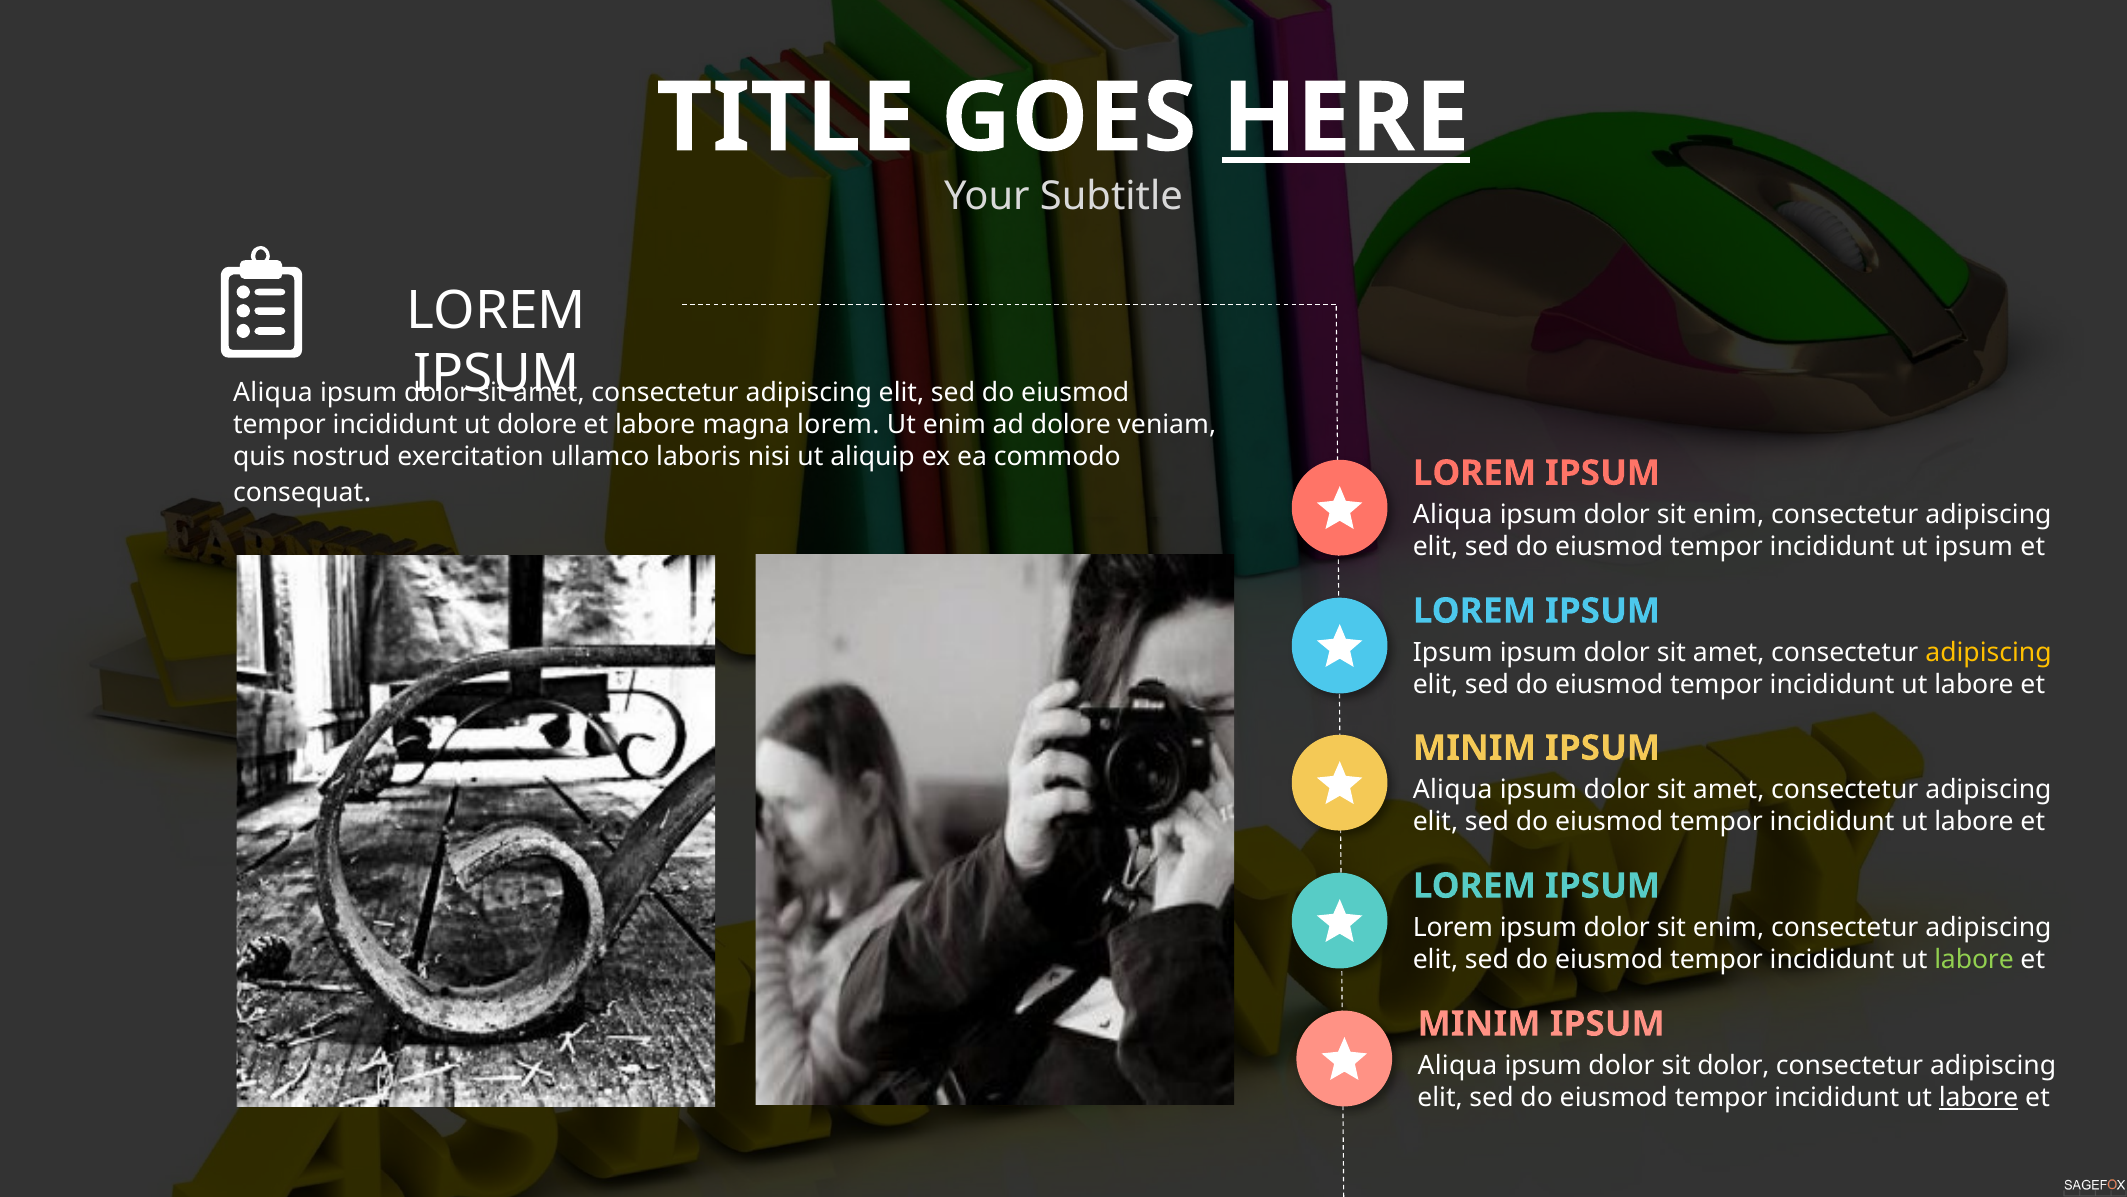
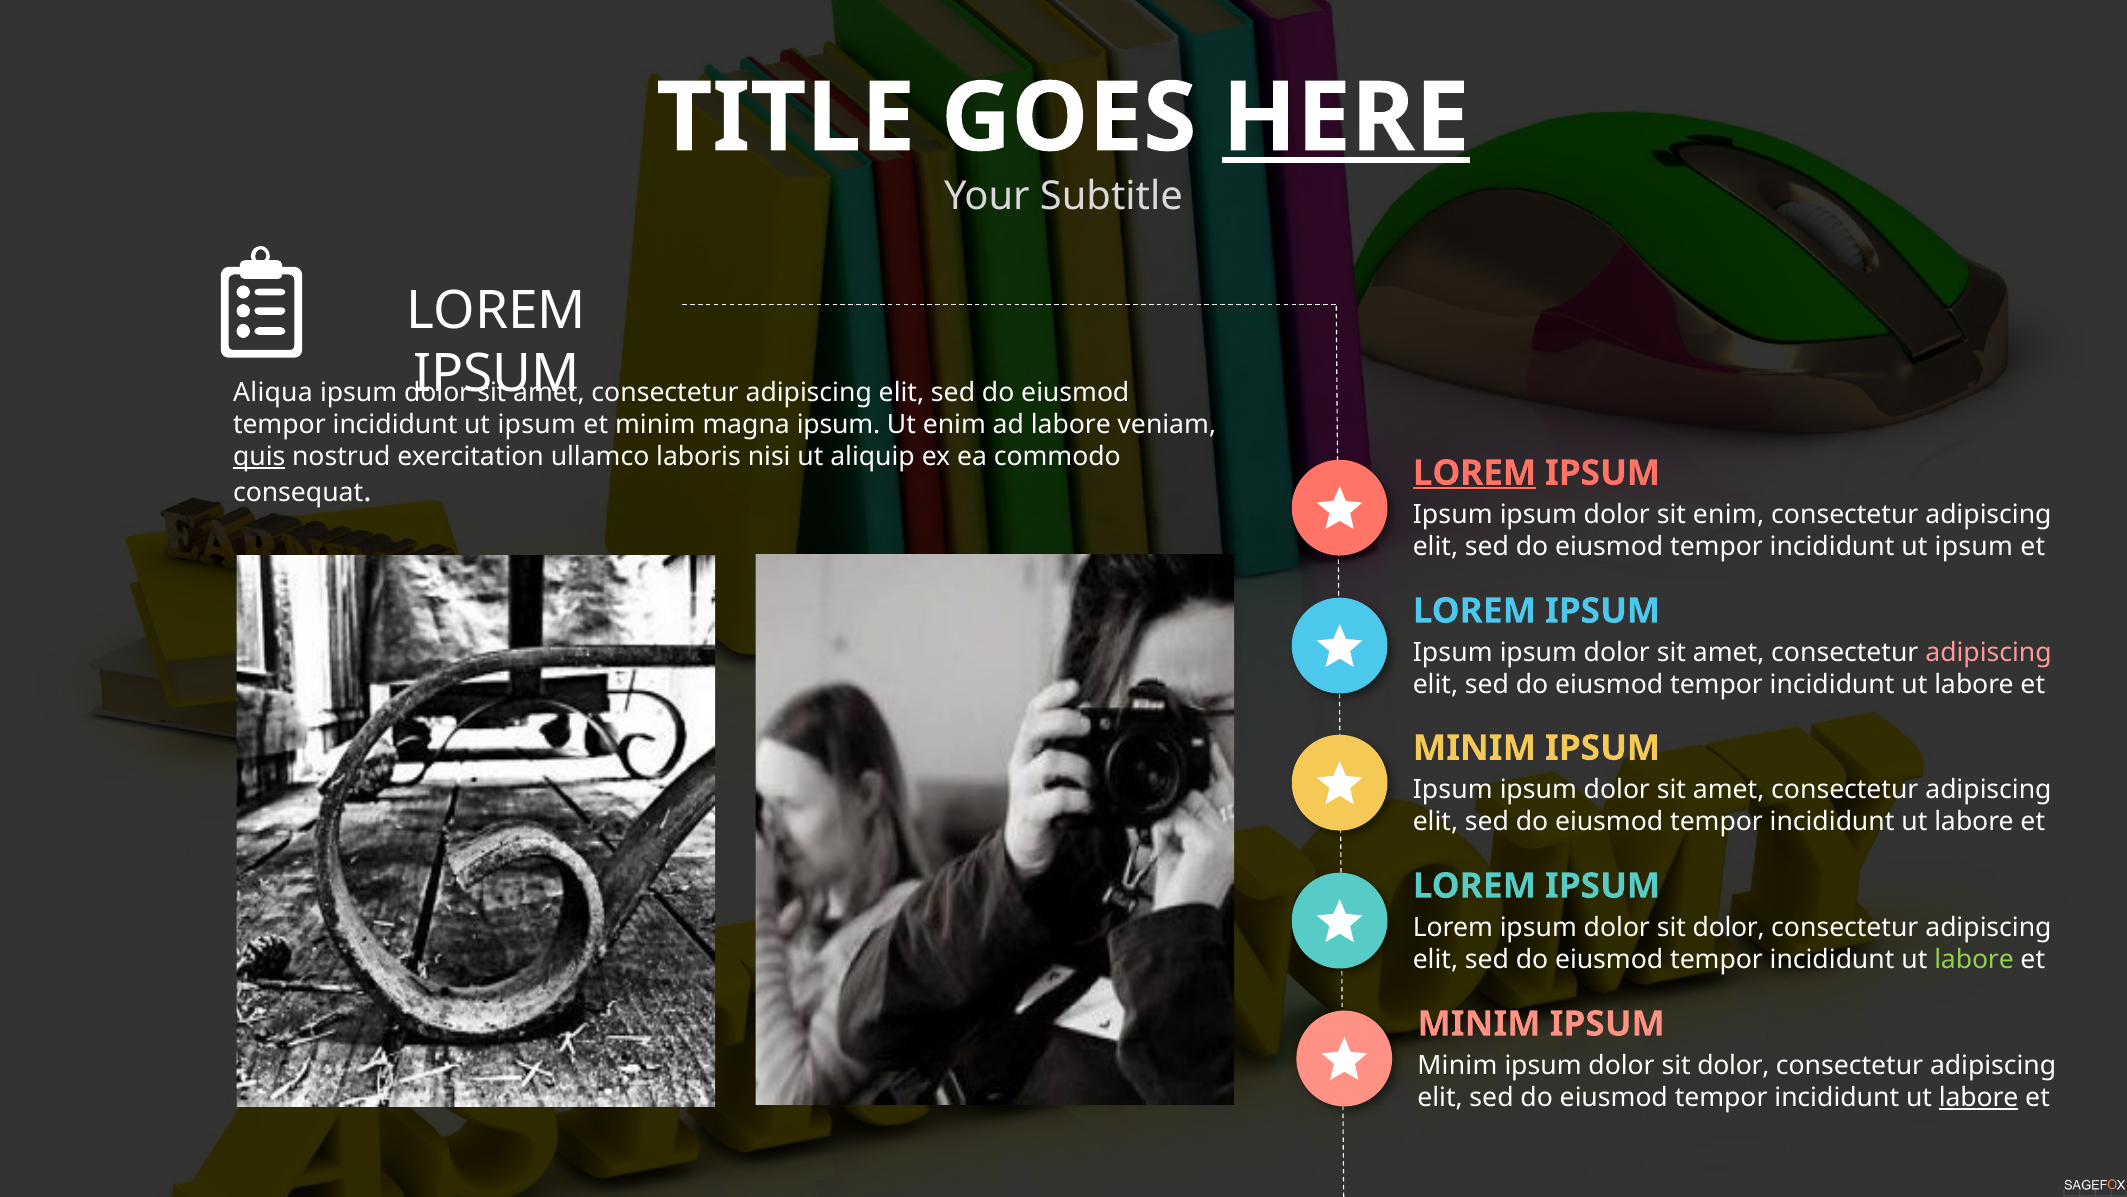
dolore at (537, 424): dolore -> ipsum
labore at (655, 424): labore -> minim
magna lorem: lorem -> ipsum
ad dolore: dolore -> labore
quis underline: none -> present
LOREM at (1474, 473) underline: none -> present
Aliqua at (1453, 515): Aliqua -> Ipsum
adipiscing at (1989, 653) colour: yellow -> pink
Aliqua at (1453, 790): Aliqua -> Ipsum
enim at (1729, 928): enim -> dolor
Aliqua at (1457, 1065): Aliqua -> Minim
